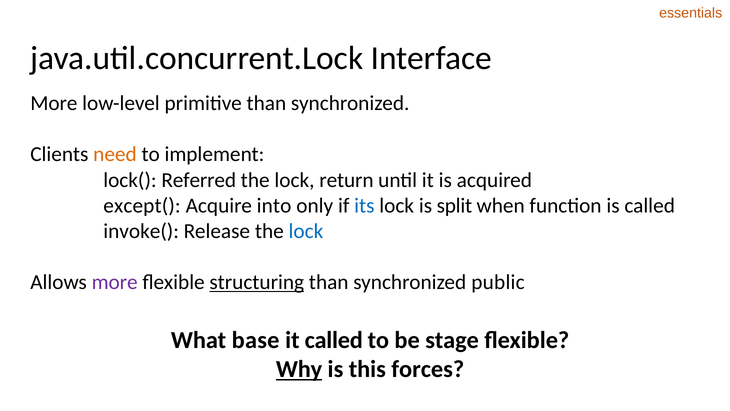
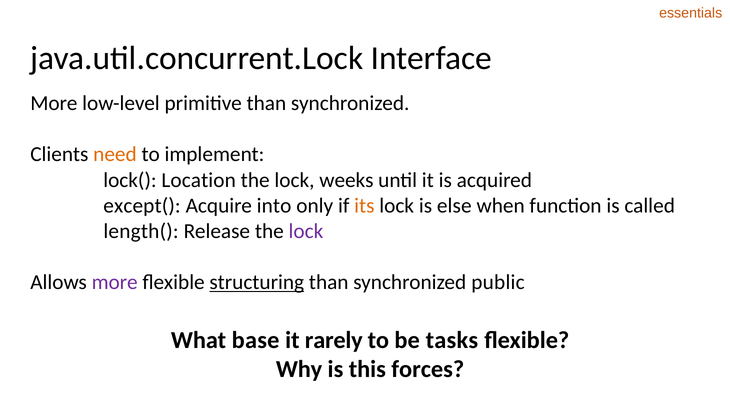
Referred: Referred -> Location
return: return -> weeks
its colour: blue -> orange
split: split -> else
invoke(: invoke( -> length(
lock at (306, 231) colour: blue -> purple
it called: called -> rarely
stage: stage -> tasks
Why underline: present -> none
